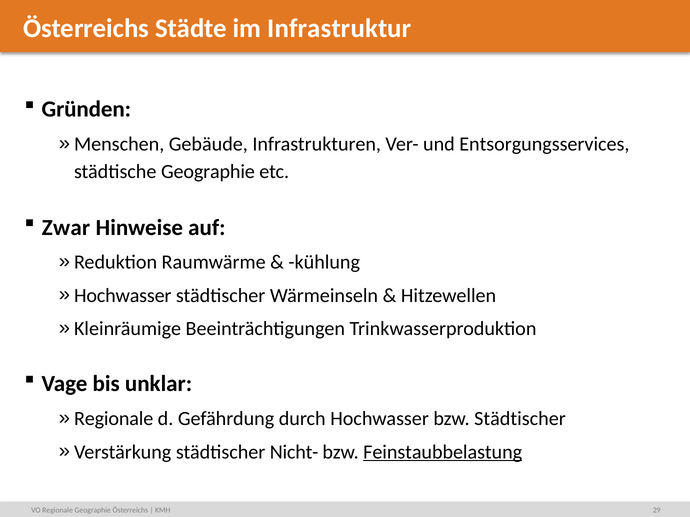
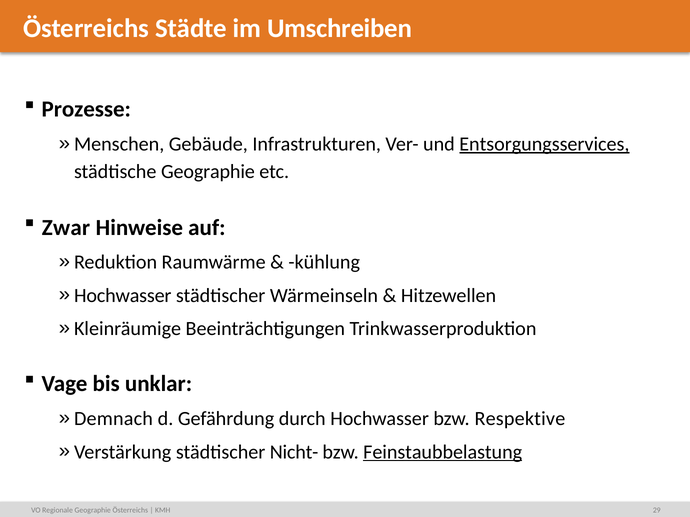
Infrastruktur: Infrastruktur -> Umschreiben
Gründen: Gründen -> Prozesse
Entsorgungsservices underline: none -> present
Regionale at (114, 419): Regionale -> Demnach
bzw Städtischer: Städtischer -> Respektive
